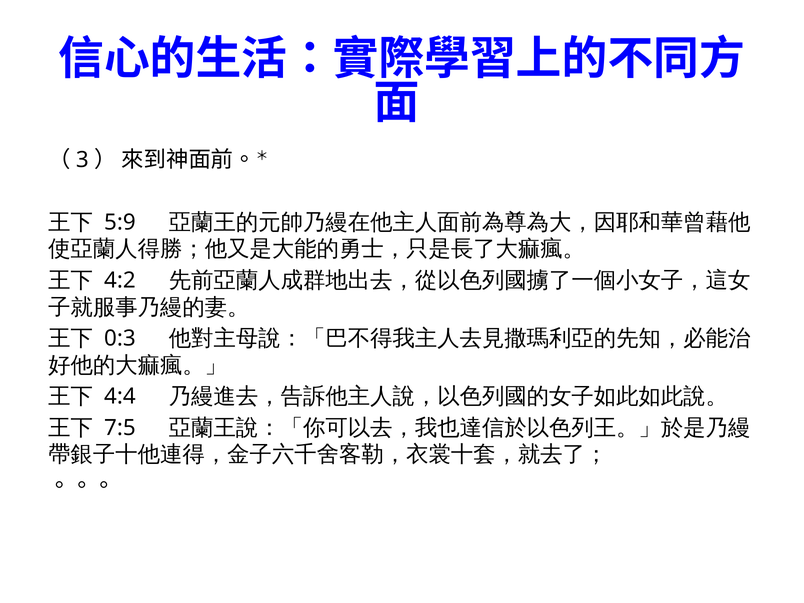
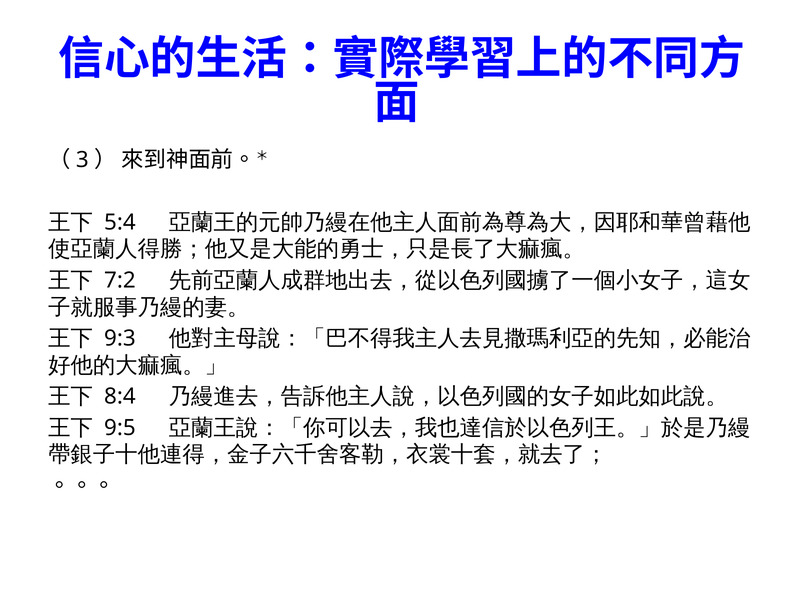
5:9: 5:9 -> 5:4
4:2: 4:2 -> 7:2
0:3: 0:3 -> 9:3
4:4: 4:4 -> 8:4
7:5: 7:5 -> 9:5
